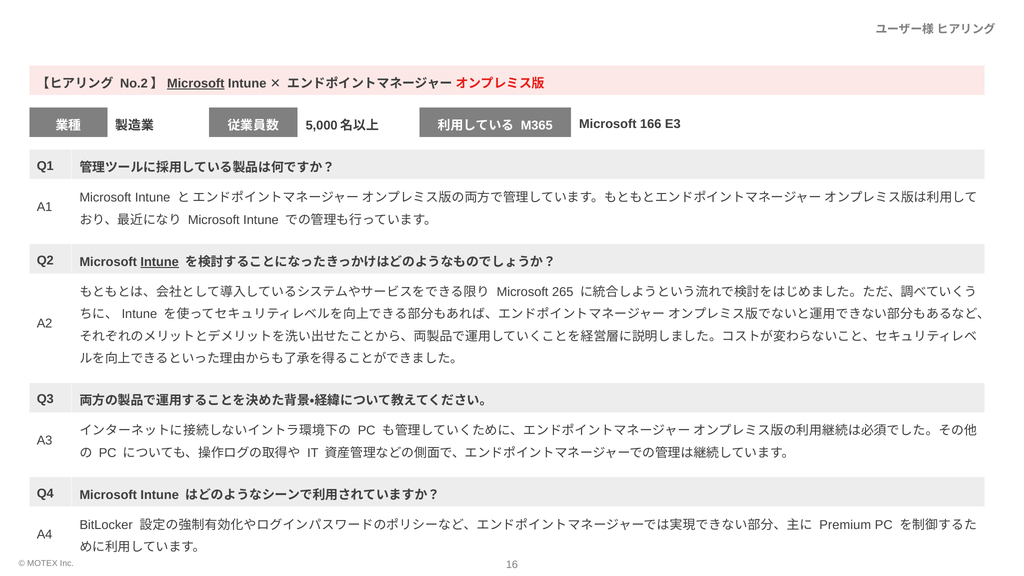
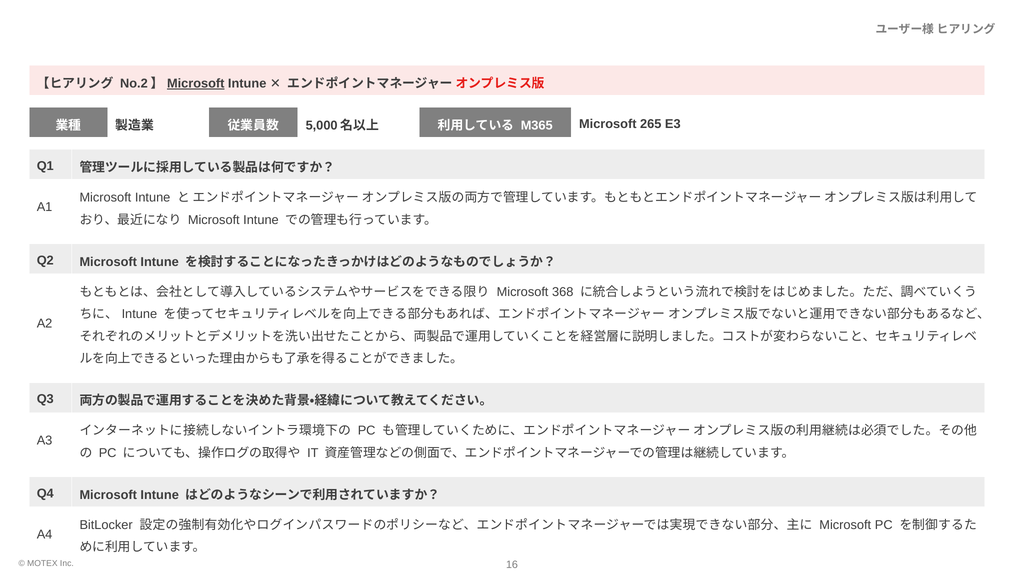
166: 166 -> 265
Intune at (160, 262) underline: present -> none
265: 265 -> 368
Premium at (845, 525): Premium -> Microsoft
